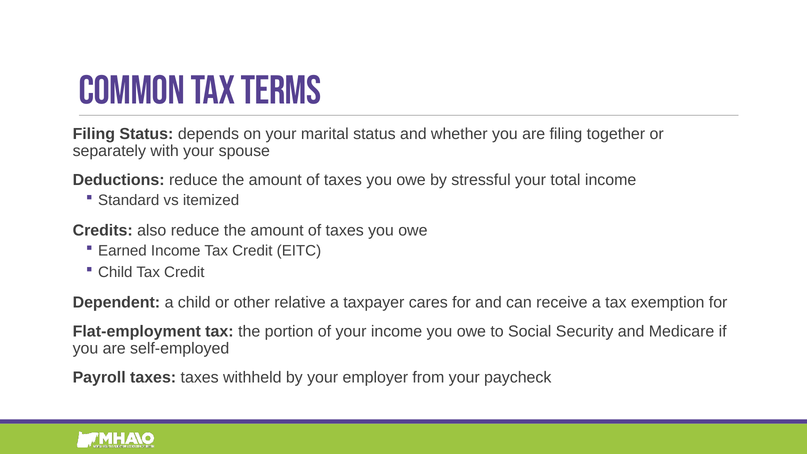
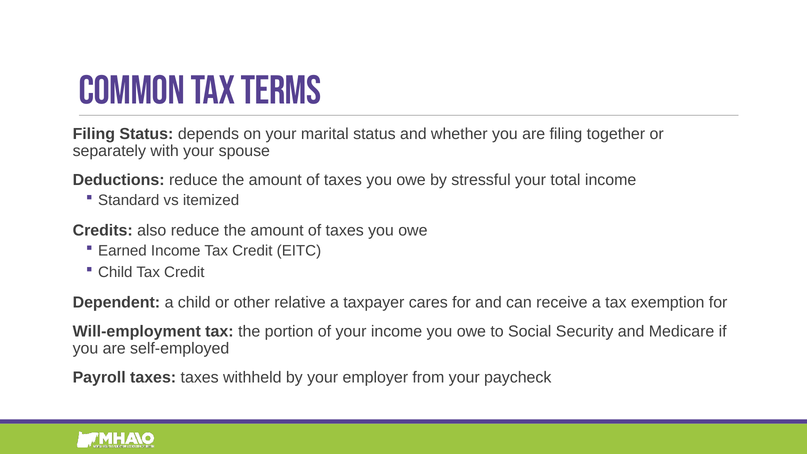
Flat-employment: Flat-employment -> Will-employment
